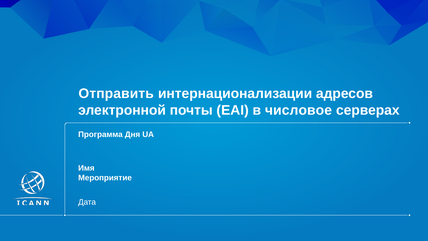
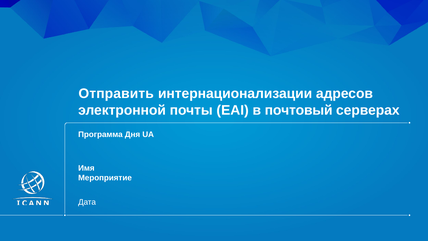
числовое: числовое -> почтовый
